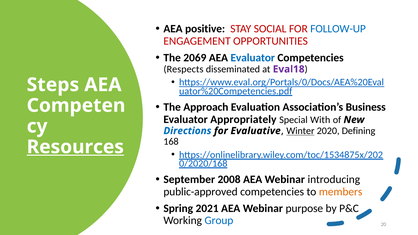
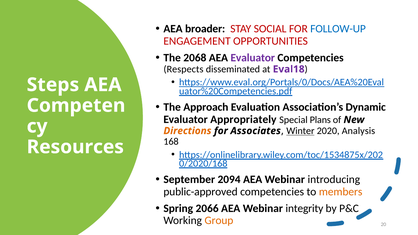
positive: positive -> broader
2069: 2069 -> 2068
Evaluator at (253, 58) colour: blue -> purple
Business: Business -> Dynamic
With: With -> Plans
Directions colour: blue -> orange
Evaluative: Evaluative -> Associates
Defining: Defining -> Analysis
Resources underline: present -> none
2008: 2008 -> 2094
2021: 2021 -> 2066
purpose: purpose -> integrity
Group colour: blue -> orange
